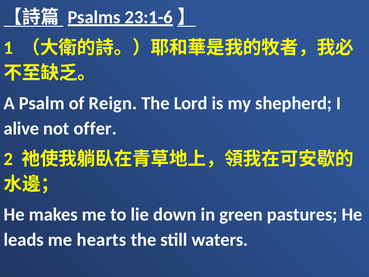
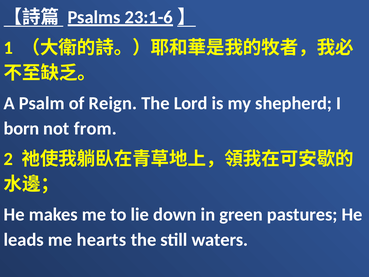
alive: alive -> born
offer: offer -> from
